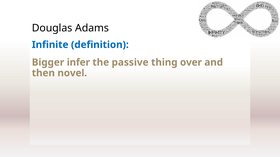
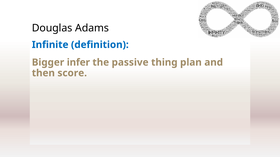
over: over -> plan
novel: novel -> score
